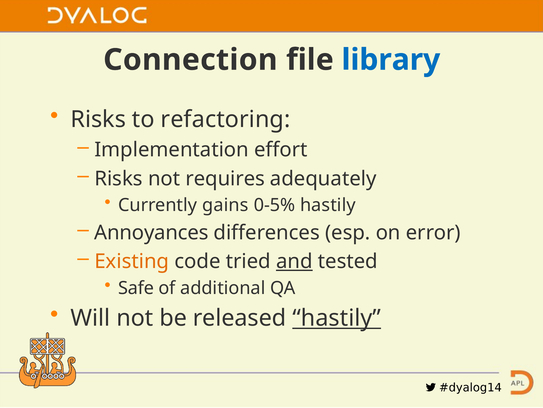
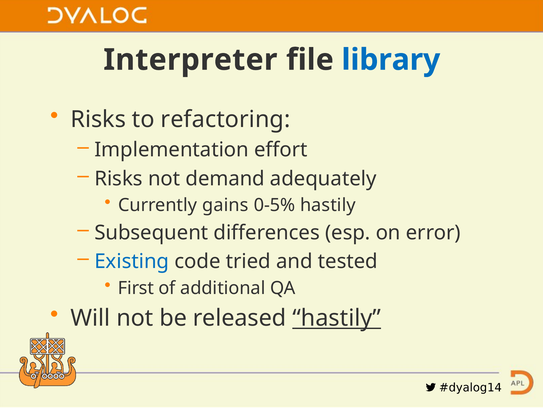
Connection: Connection -> Interpreter
requires: requires -> demand
Annoyances: Annoyances -> Subsequent
Existing colour: orange -> blue
and underline: present -> none
Safe: Safe -> First
